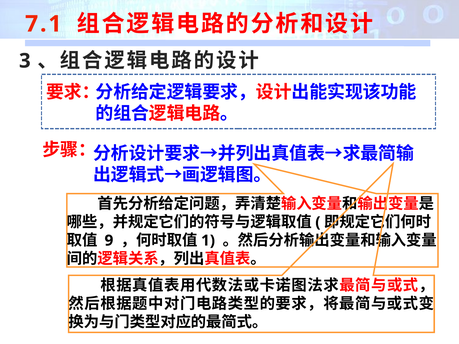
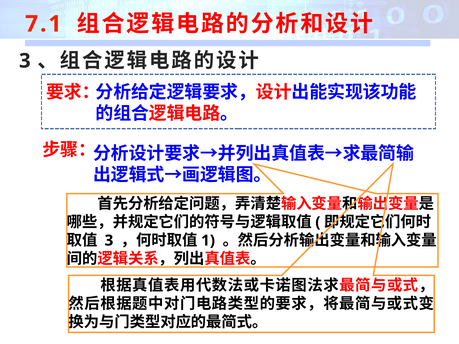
9 at (109, 241): 9 -> 3
